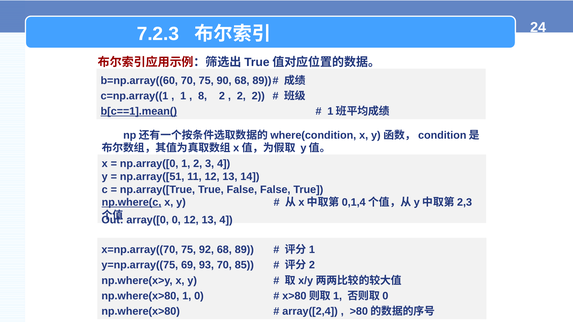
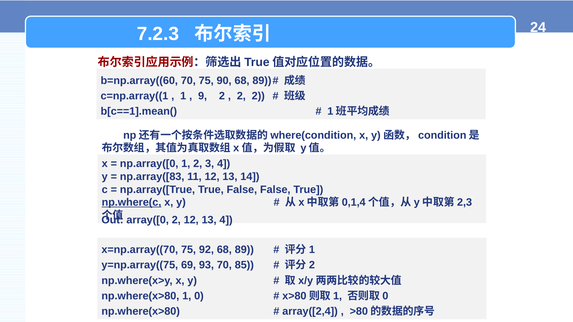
8: 8 -> 9
b[c==1].mean( underline: present -> none
np.array([51: np.array([51 -> np.array([83
array([0 0: 0 -> 2
